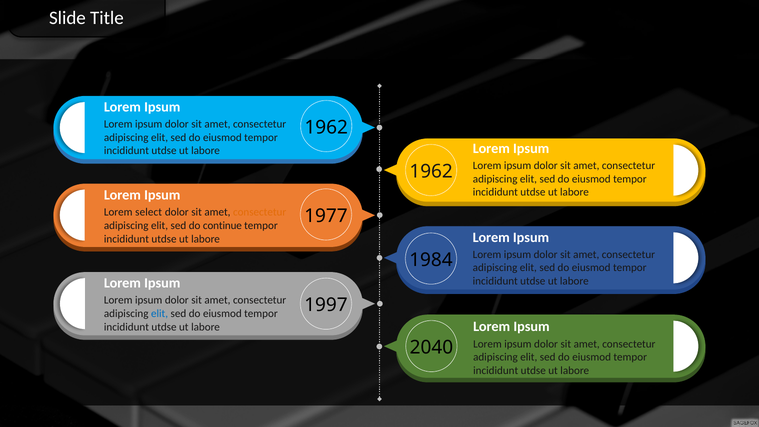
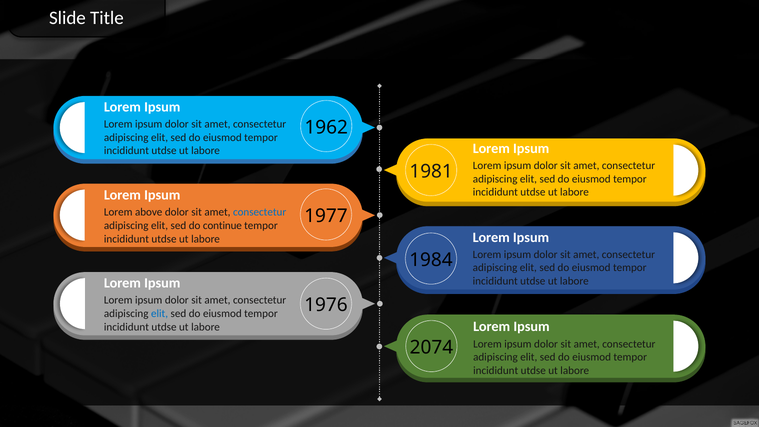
1962 at (431, 171): 1962 -> 1981
select: select -> above
consectetur at (260, 212) colour: orange -> blue
1997: 1997 -> 1976
2040: 2040 -> 2074
